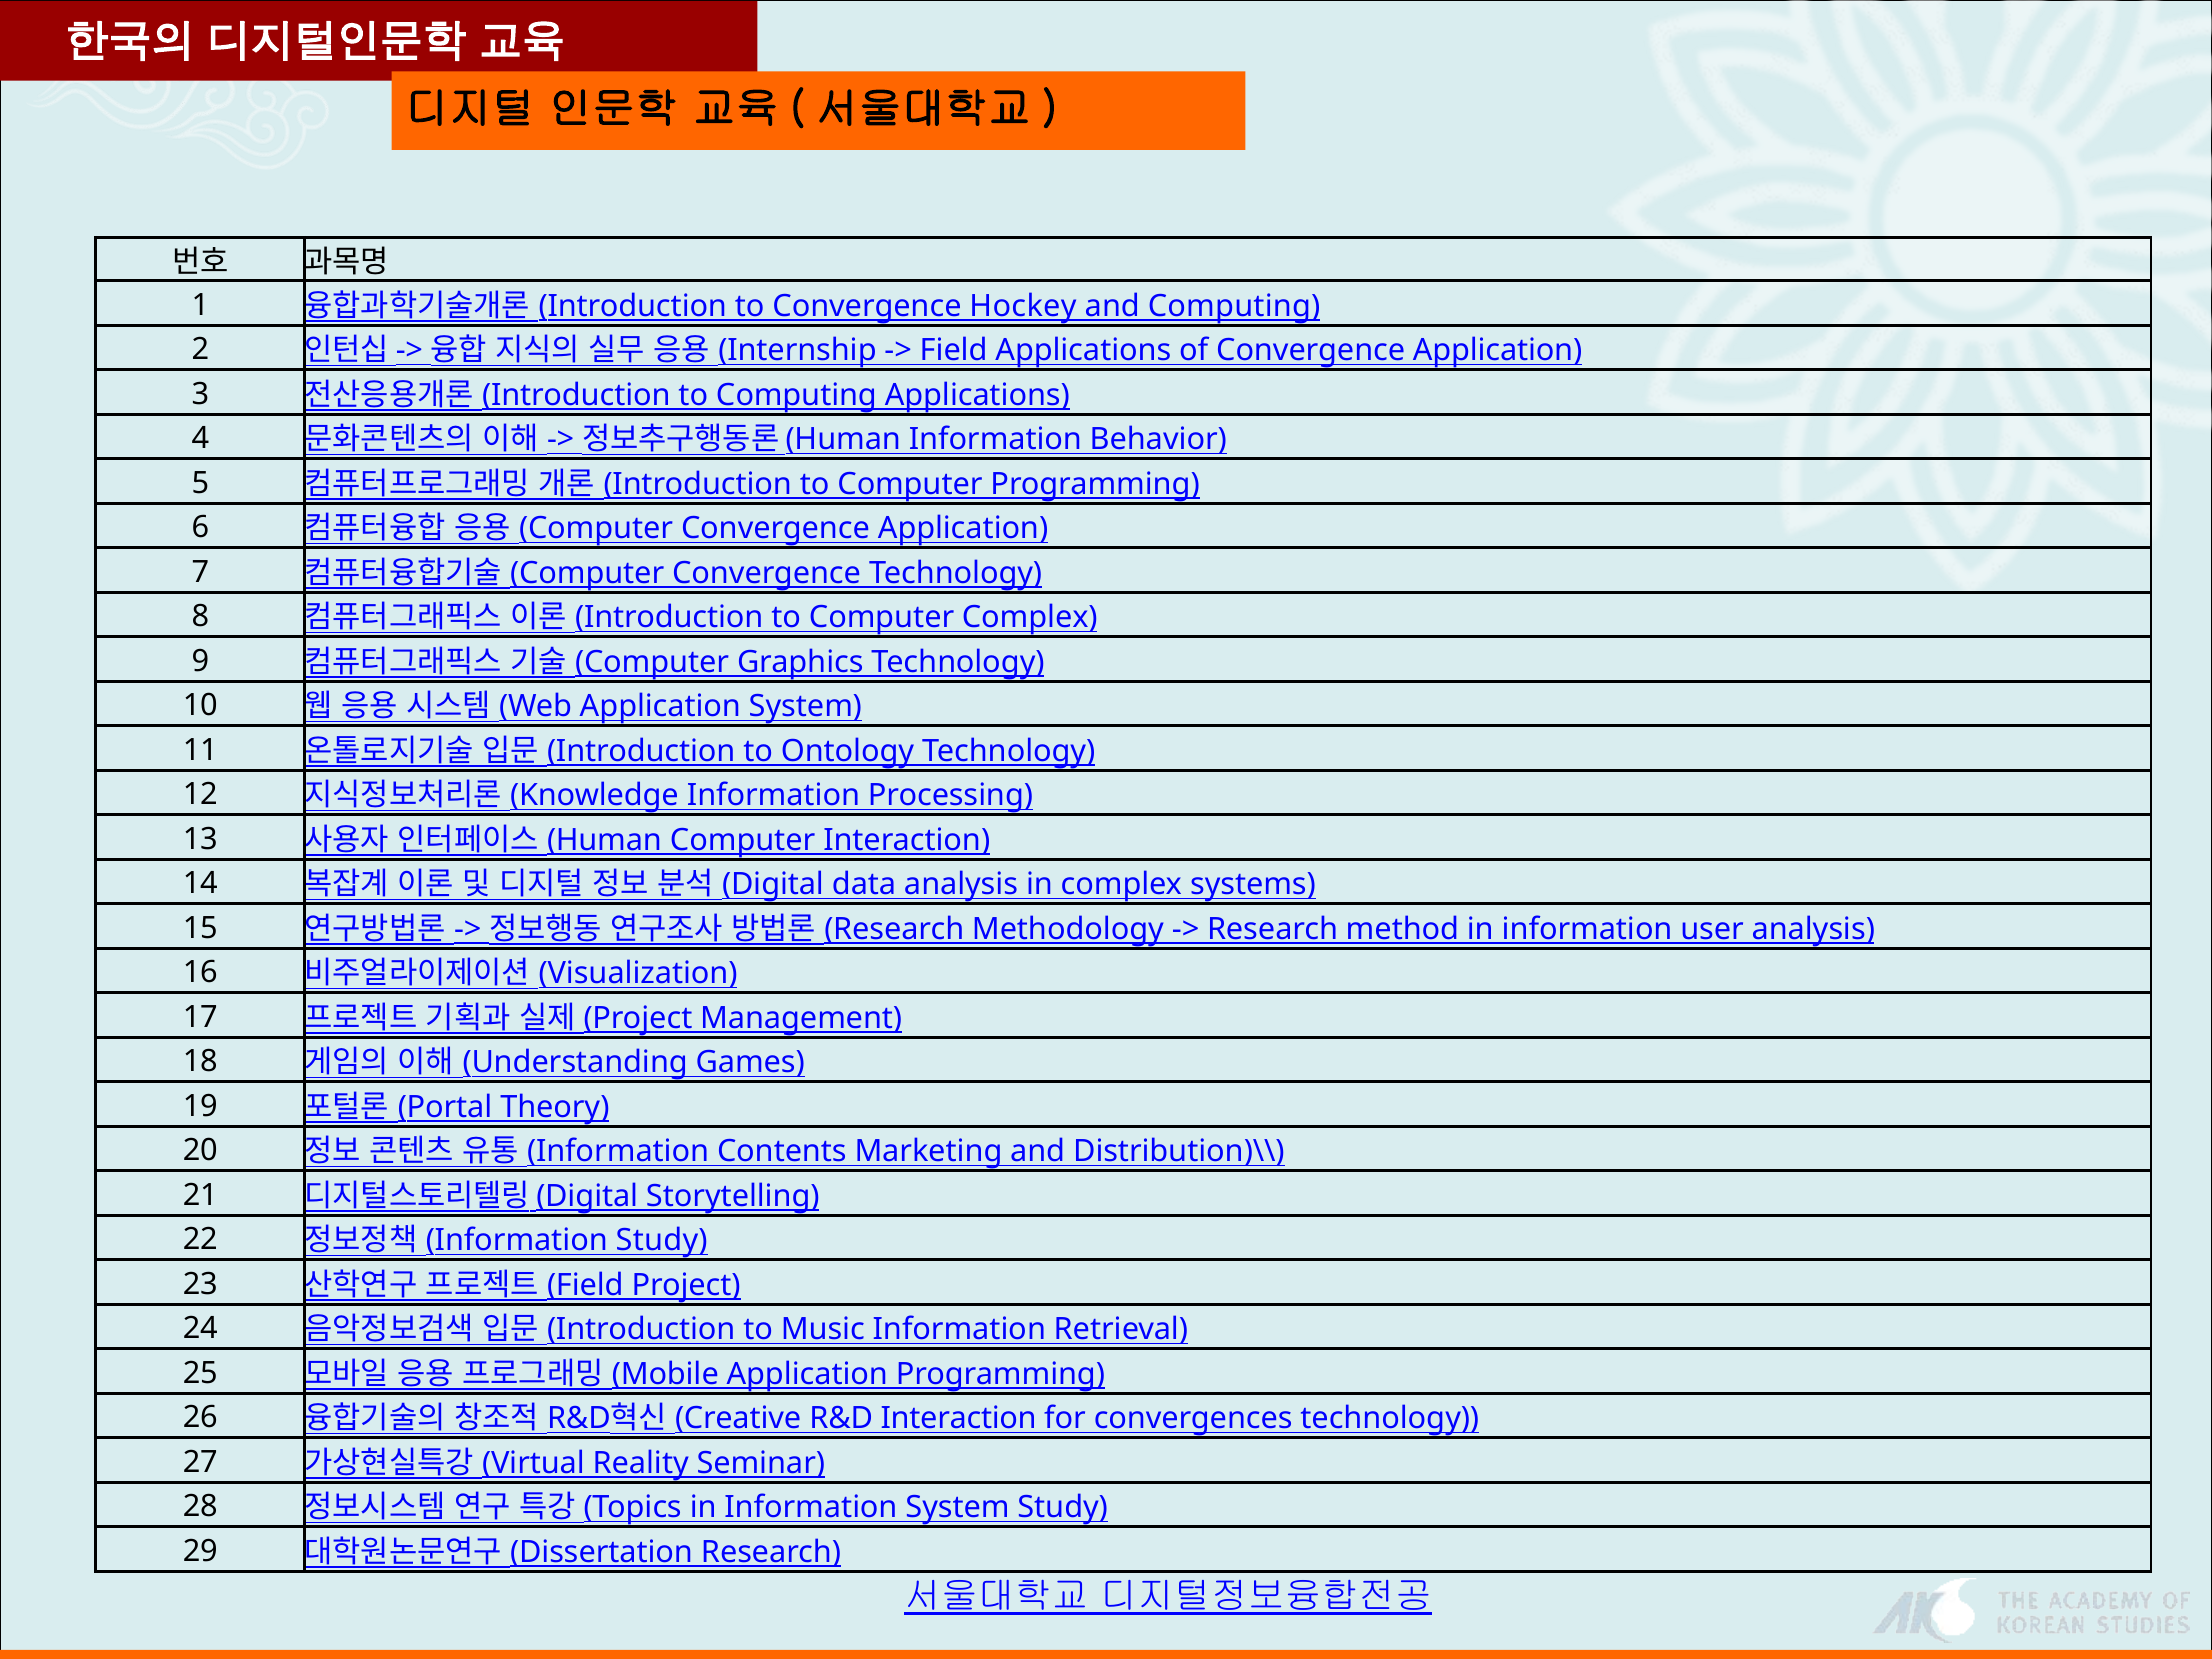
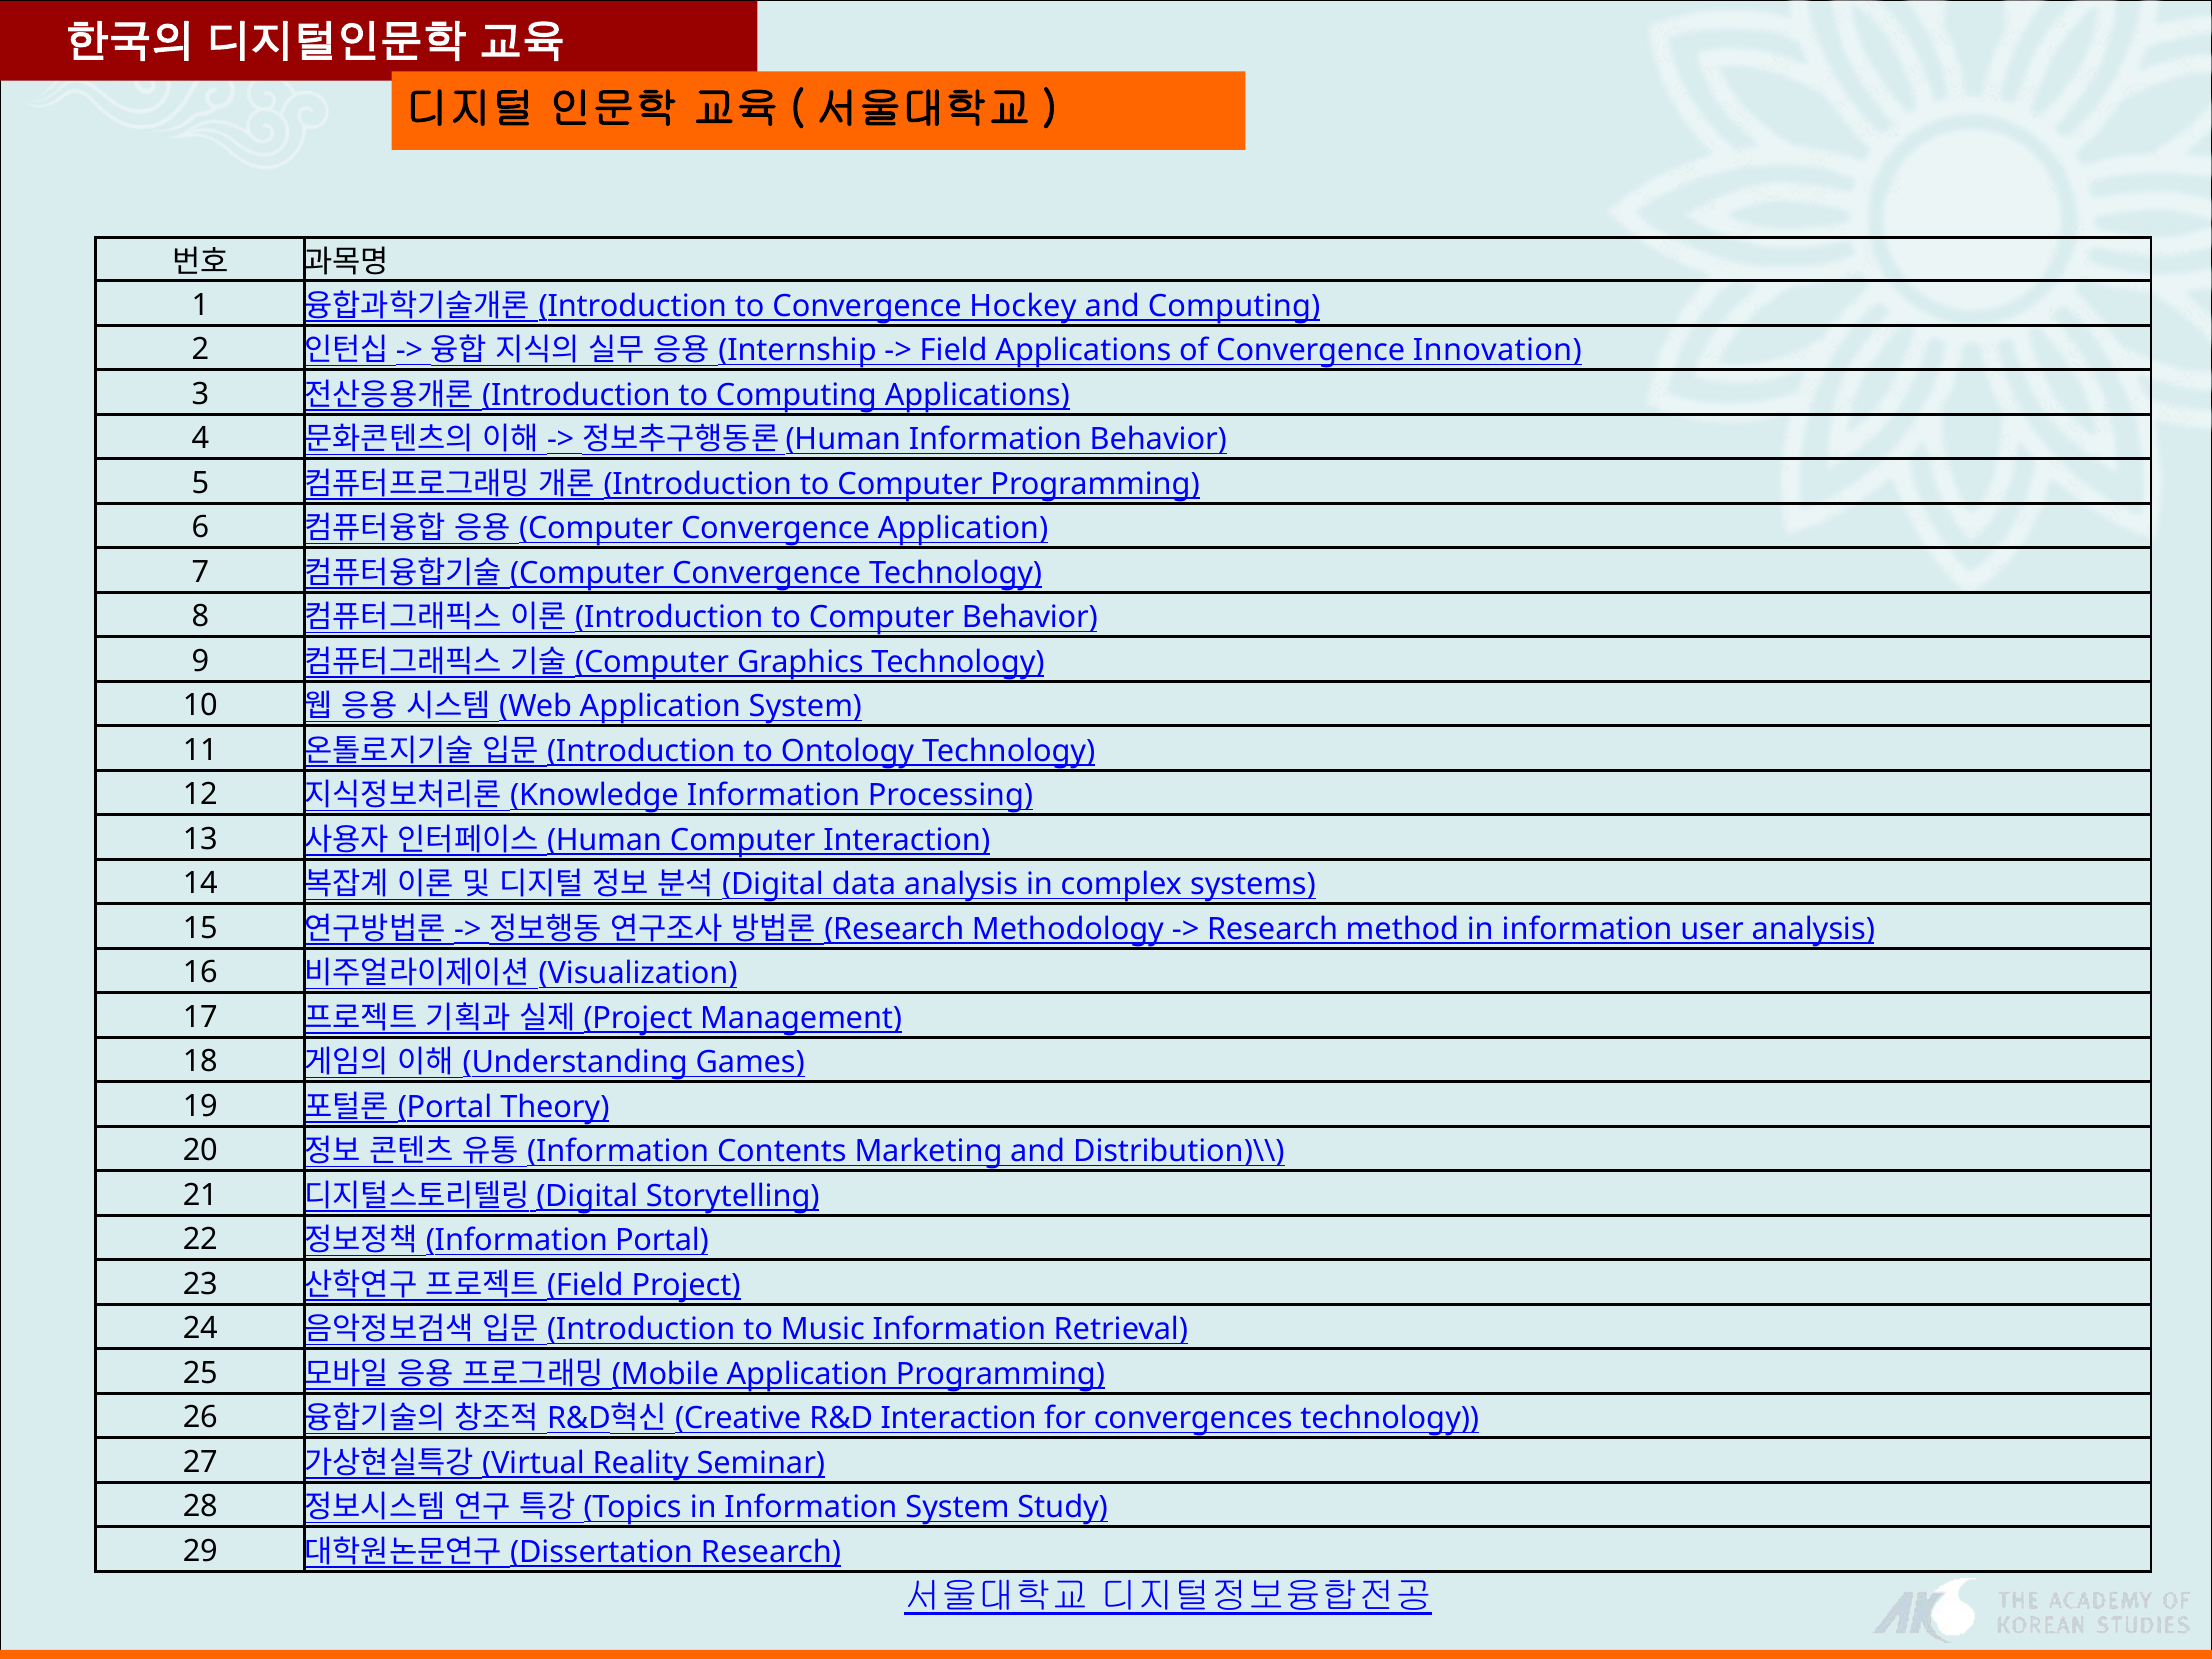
of Convergence Application: Application -> Innovation
Computer Complex: Complex -> Behavior
Information Study: Study -> Portal
